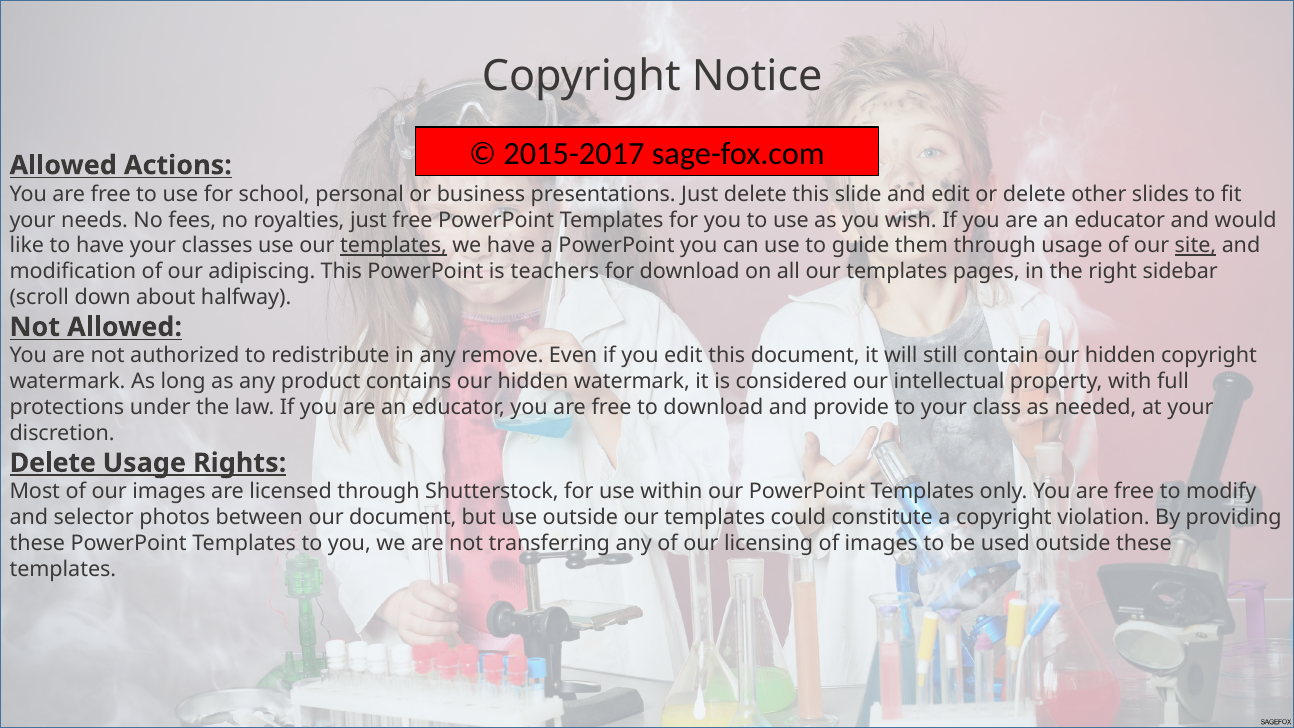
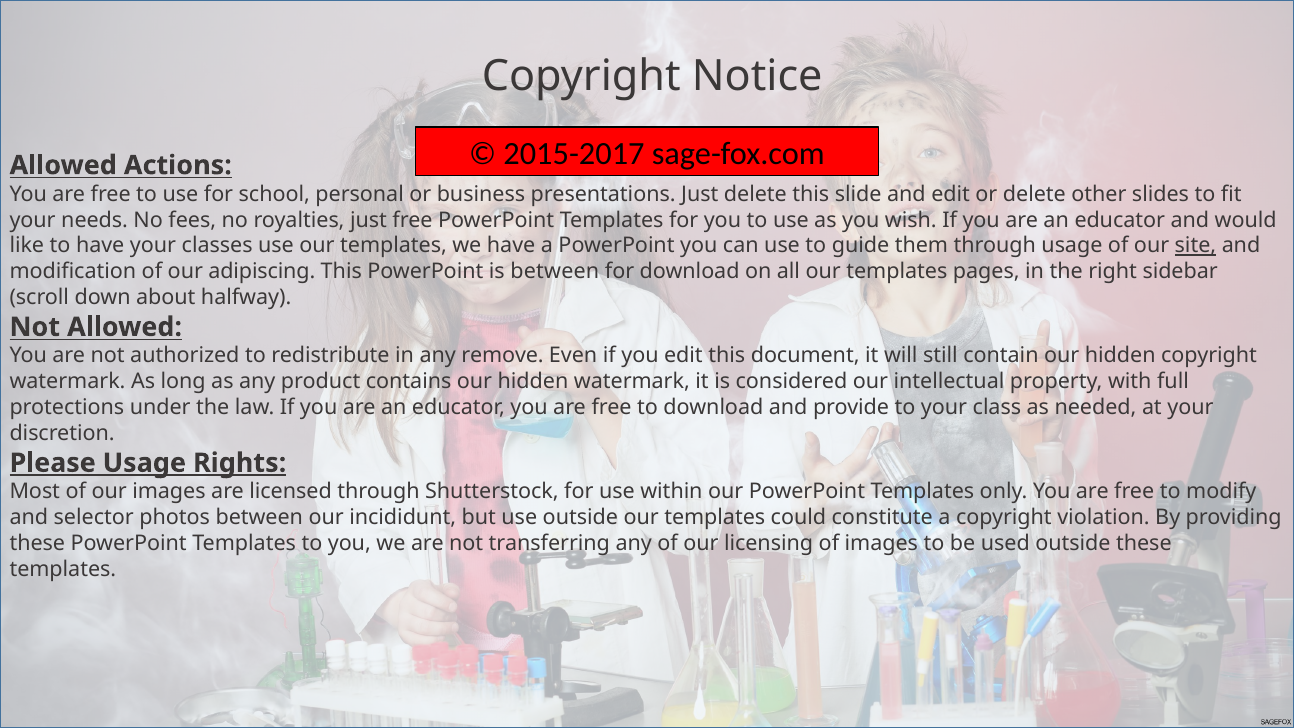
templates at (394, 246) underline: present -> none
is teachers: teachers -> between
Delete at (53, 463): Delete -> Please
our document: document -> incididunt
